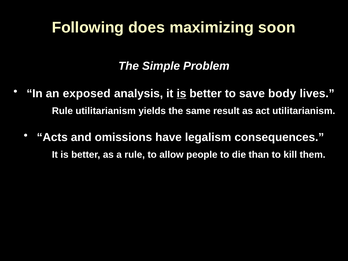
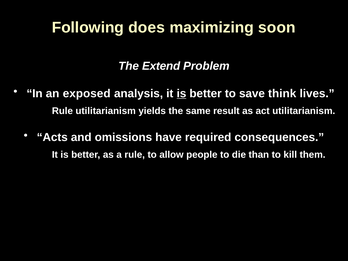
Simple: Simple -> Extend
body: body -> think
legalism: legalism -> required
